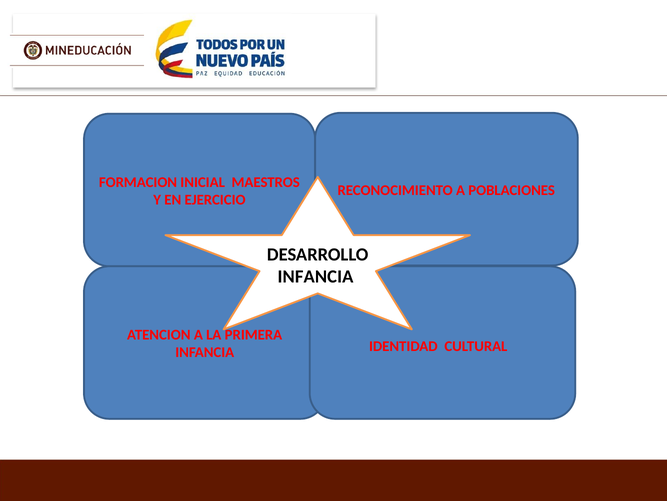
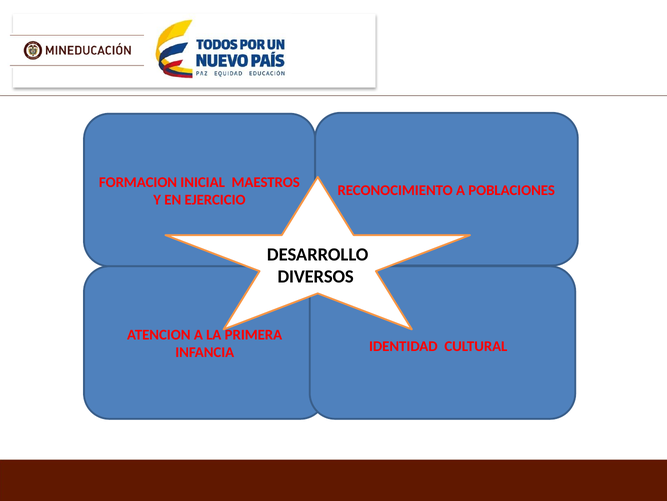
INFANCIA at (315, 276): INFANCIA -> DIVERSOS
